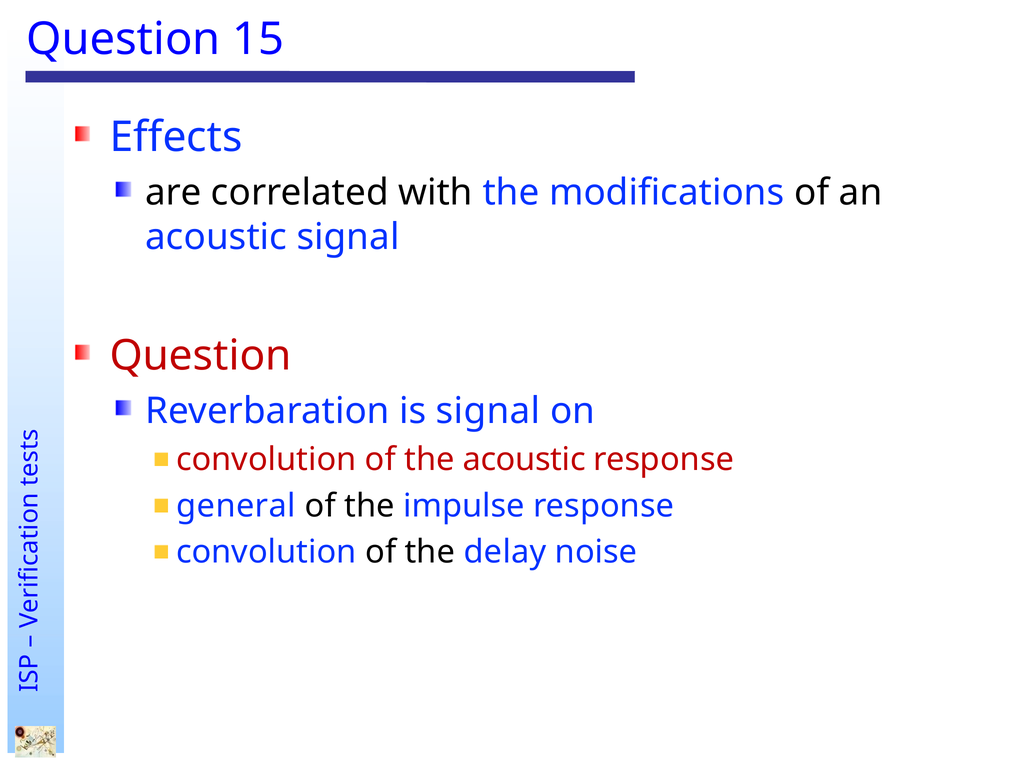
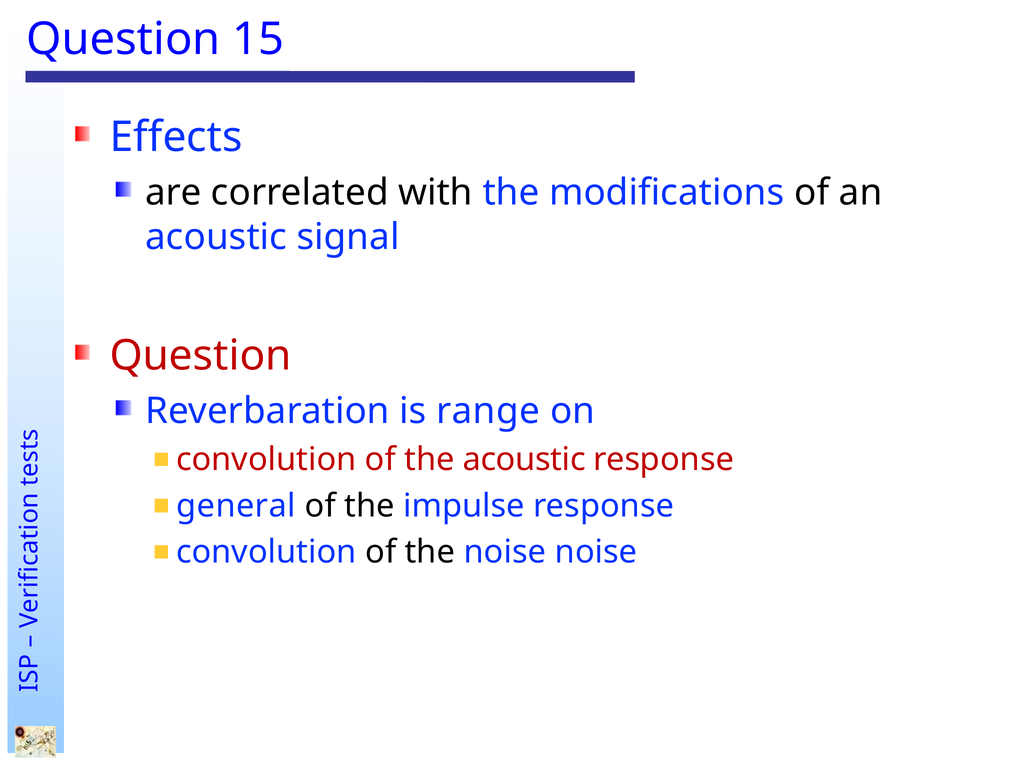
is signal: signal -> range
the delay: delay -> noise
